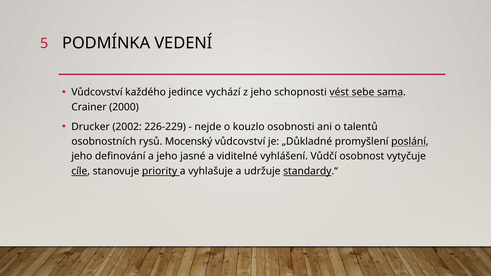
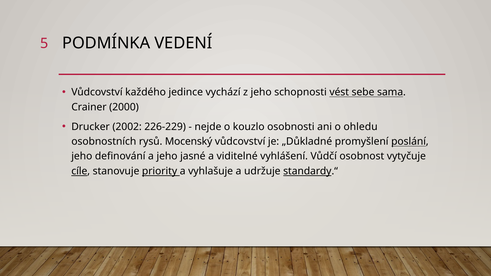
talentů: talentů -> ohledu
